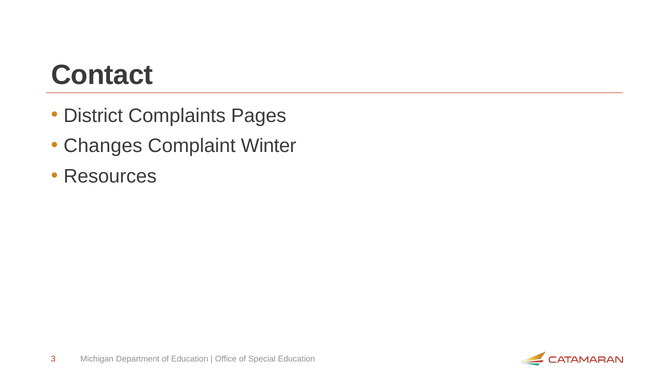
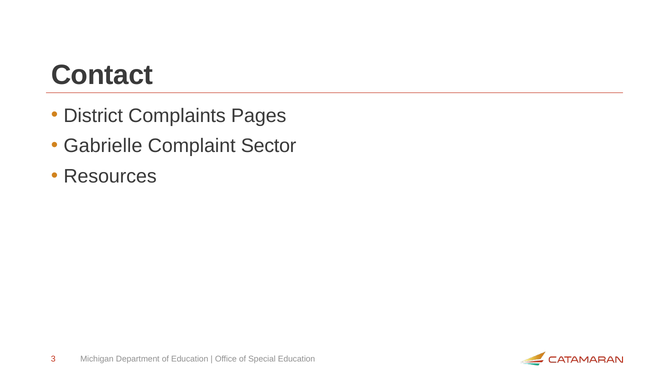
Changes: Changes -> Gabrielle
Winter: Winter -> Sector
